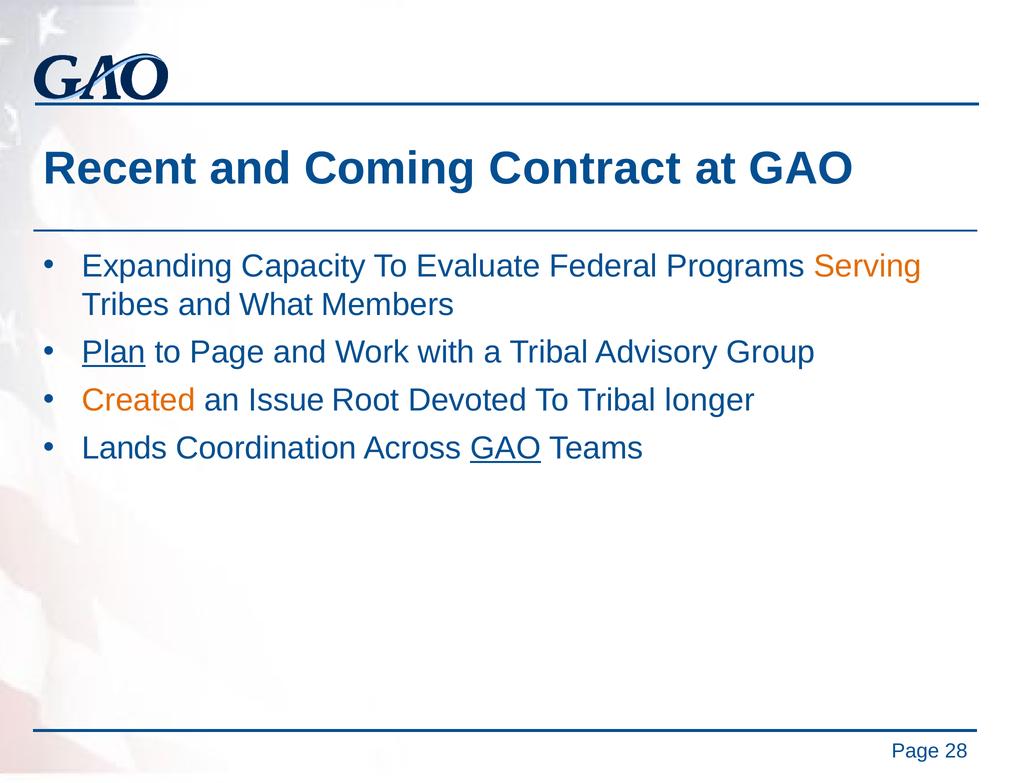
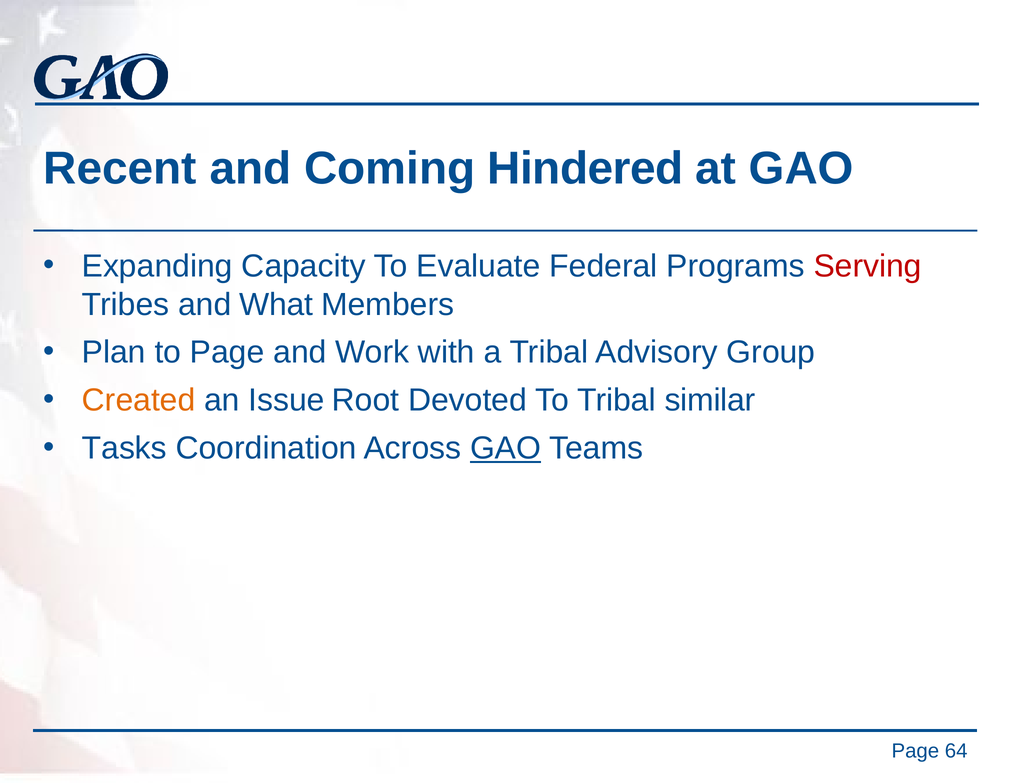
Contract: Contract -> Hindered
Serving colour: orange -> red
Plan underline: present -> none
longer: longer -> similar
Lands: Lands -> Tasks
28: 28 -> 64
